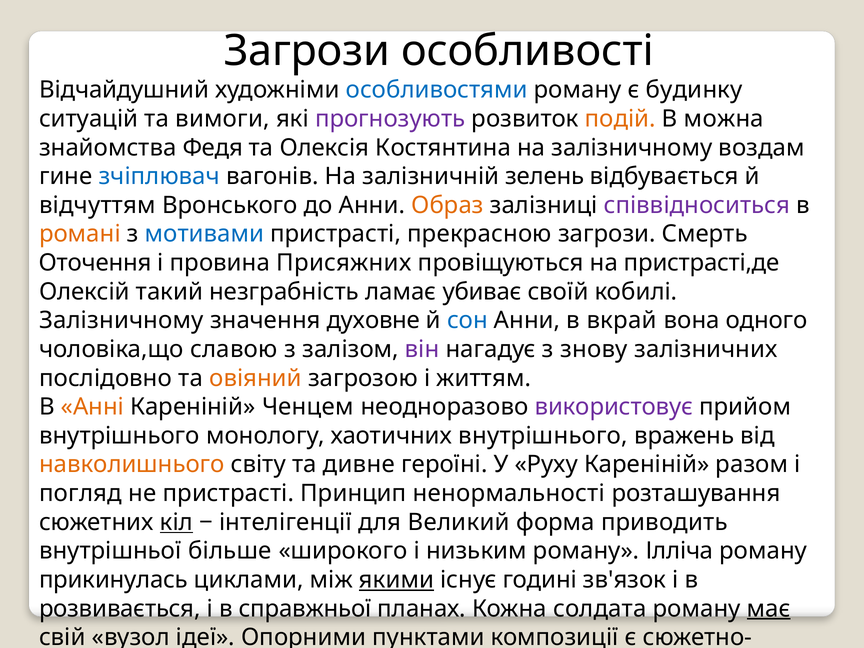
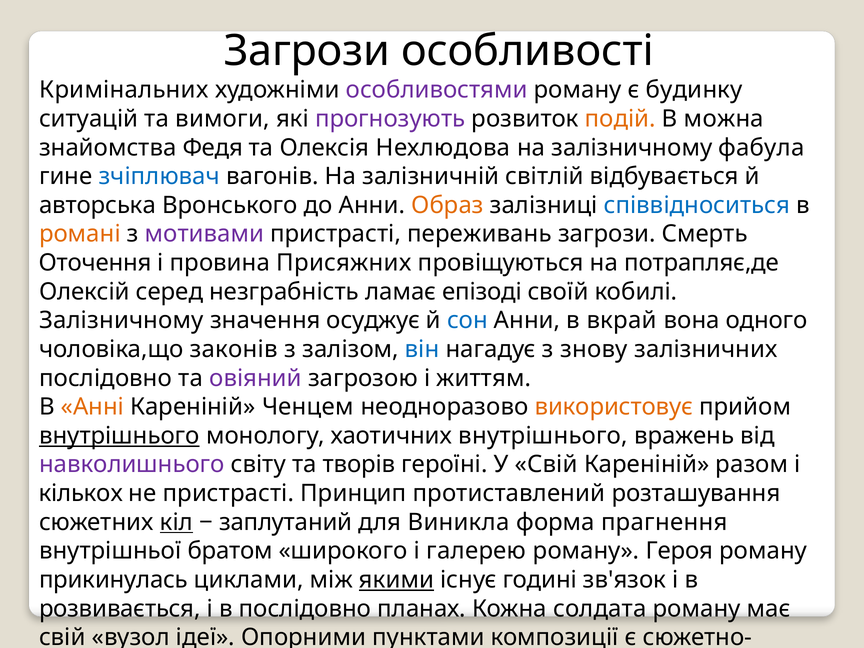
Відчайдушний: Відчайдушний -> Кримінальних
особливостями colour: blue -> purple
Костянтина: Костянтина -> Нехлюдова
воздам: воздам -> фабула
зелень: зелень -> світлій
відчуттям: відчуттям -> авторська
співвідноситься colour: purple -> blue
мотивами colour: blue -> purple
прекрасною: прекрасною -> переживань
пристрасті,де: пристрасті,де -> потрапляє,де
такий: такий -> серед
убиває: убиває -> епізоді
духовне: духовне -> осуджує
славою: славою -> законів
він colour: purple -> blue
овіяний colour: orange -> purple
використовує colour: purple -> orange
внутрішнього at (119, 436) underline: none -> present
навколишнього colour: orange -> purple
дивне: дивне -> творів
У Руху: Руху -> Свій
погляд: погляд -> кількох
ненормальності: ненормальності -> протиставлений
інтелігенції: інтелігенції -> заплутаний
Великий: Великий -> Виникла
приводить: приводить -> прагнення
більше: більше -> братом
низьким: низьким -> галерею
Ілліча: Ілліча -> Героя
в справжньої: справжньої -> послідовно
має underline: present -> none
